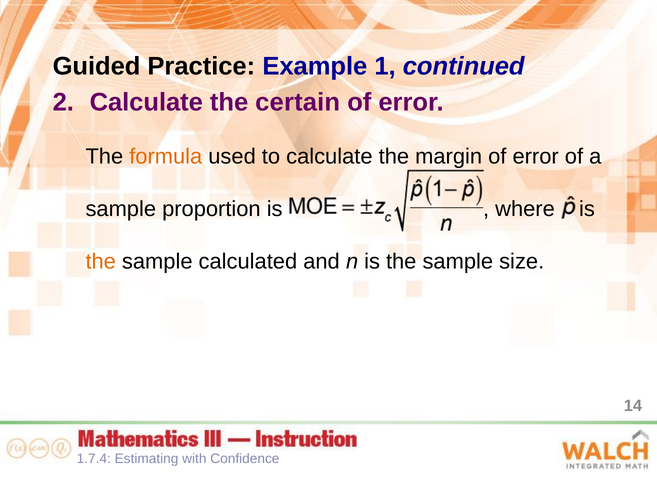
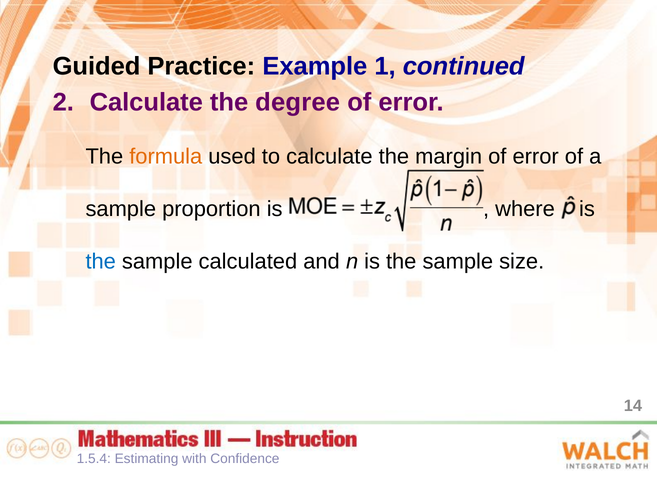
certain: certain -> degree
the at (101, 262) colour: orange -> blue
1.7.4: 1.7.4 -> 1.5.4
